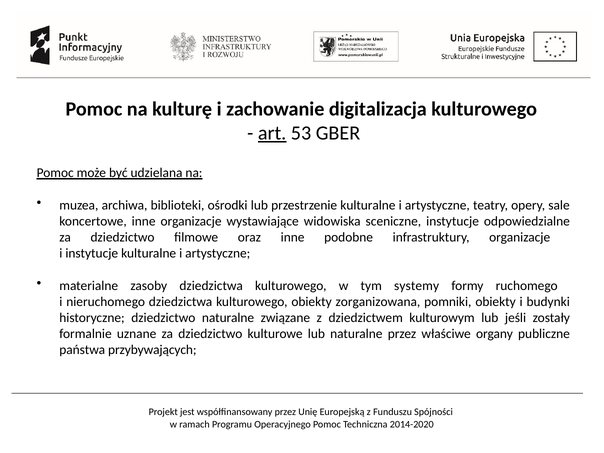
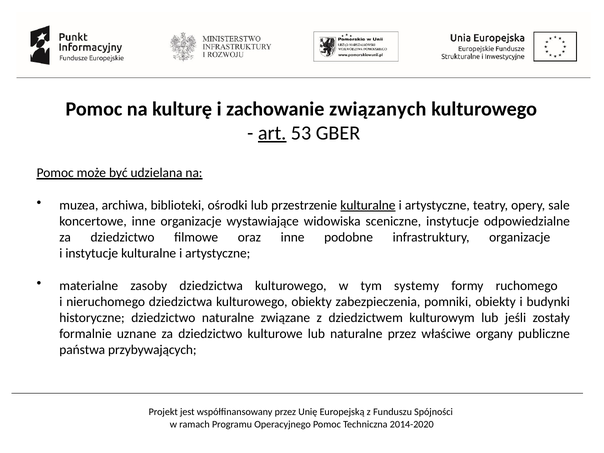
digitalizacja: digitalizacja -> związanych
kulturalne at (368, 205) underline: none -> present
zorganizowana: zorganizowana -> zabezpieczenia
